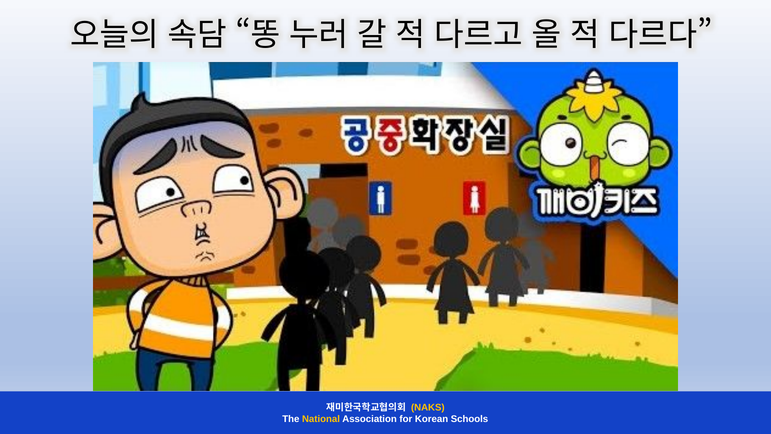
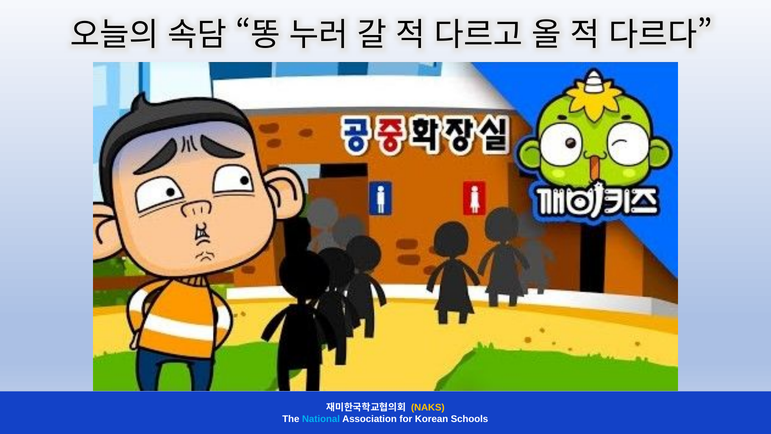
National colour: yellow -> light blue
